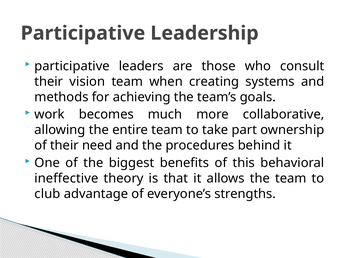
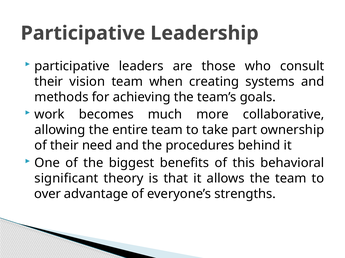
ineffective: ineffective -> significant
club: club -> over
